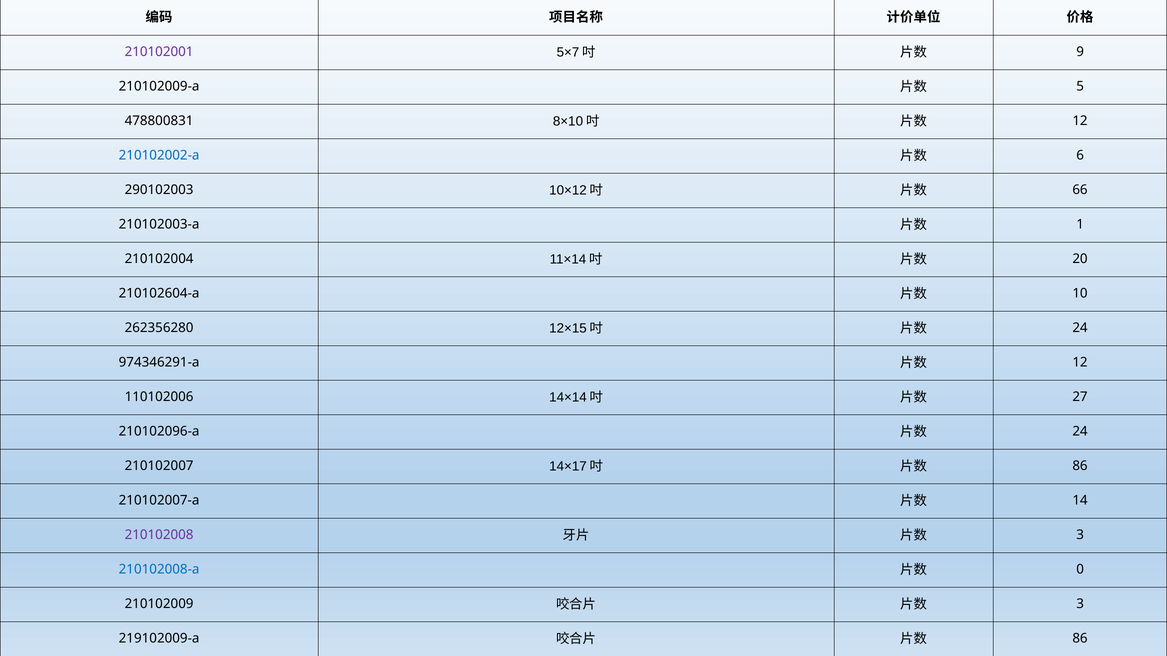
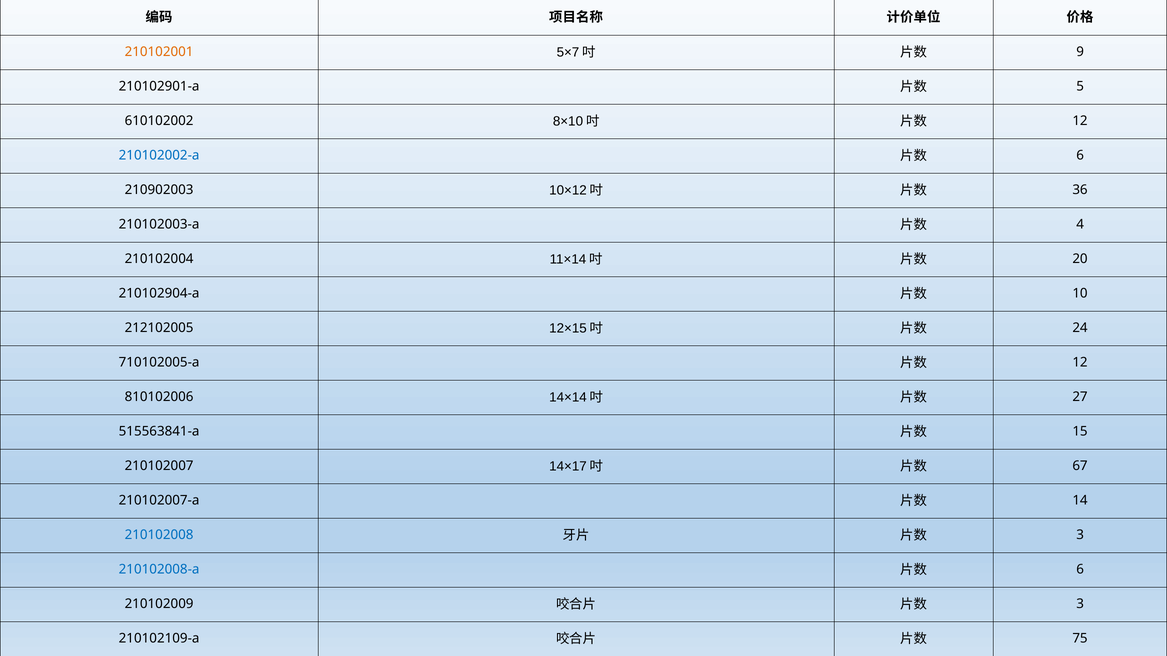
210102001 colour: purple -> orange
210102009-a: 210102009-a -> 210102901-a
478800831: 478800831 -> 610102002
290102003: 290102003 -> 210902003
66: 66 -> 36
1: 1 -> 4
210102604-a: 210102604-a -> 210102904-a
262356280: 262356280 -> 212102005
974346291-a: 974346291-a -> 710102005-a
110102006: 110102006 -> 810102006
210102096-a: 210102096-a -> 515563841-a
24 at (1080, 432): 24 -> 15
86 at (1080, 466): 86 -> 67
210102008 colour: purple -> blue
0 at (1080, 570): 0 -> 6
219102009-a: 219102009-a -> 210102109-a
86 at (1080, 639): 86 -> 75
